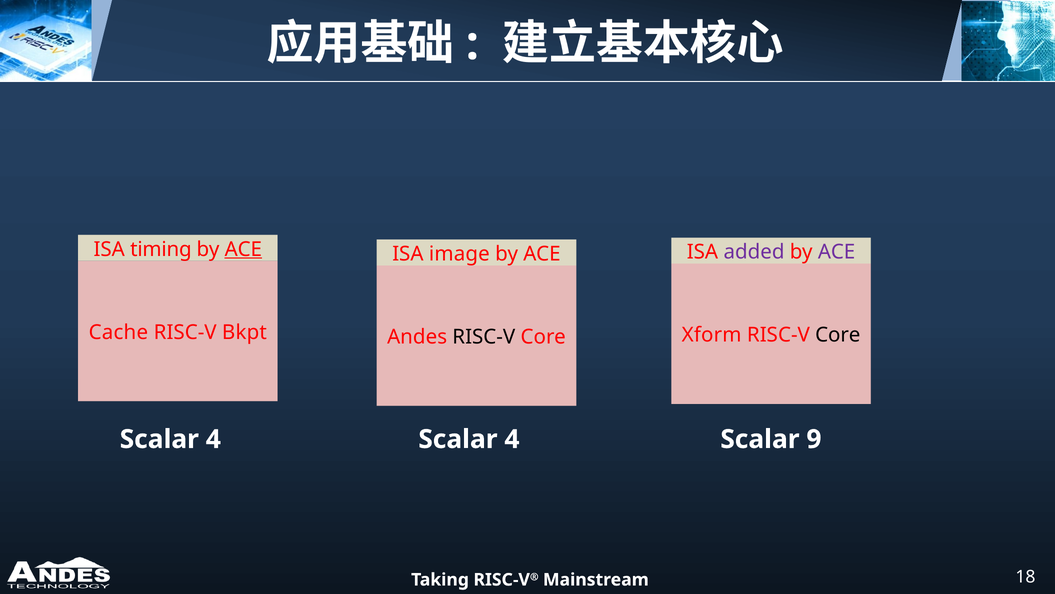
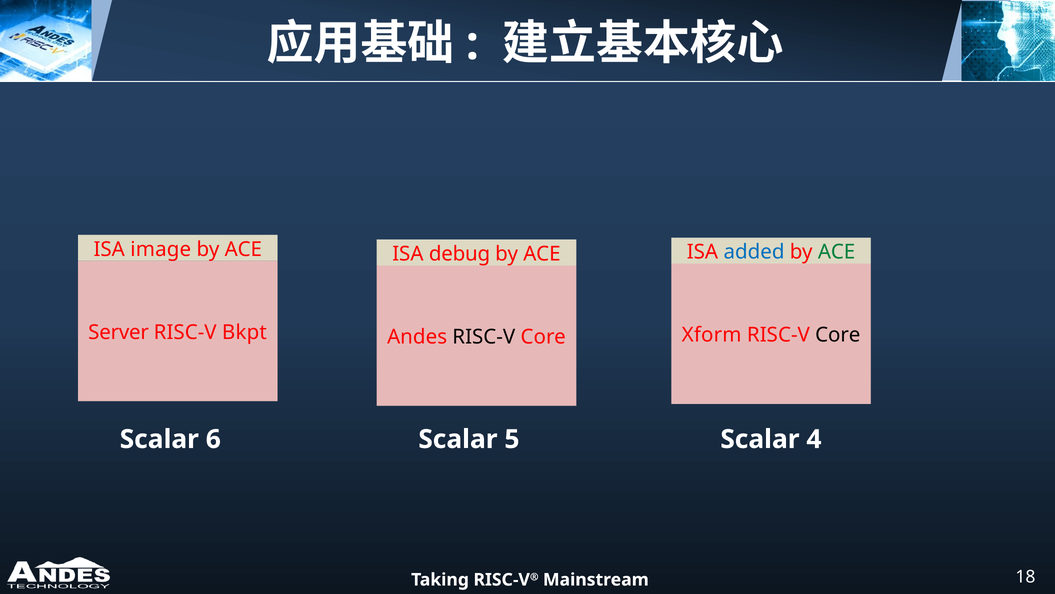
timing: timing -> image
ACE at (243, 249) underline: present -> none
added colour: purple -> blue
ACE at (837, 252) colour: purple -> green
image: image -> debug
Cache: Cache -> Server
4 at (213, 439): 4 -> 6
4 at (512, 439): 4 -> 5
9: 9 -> 4
